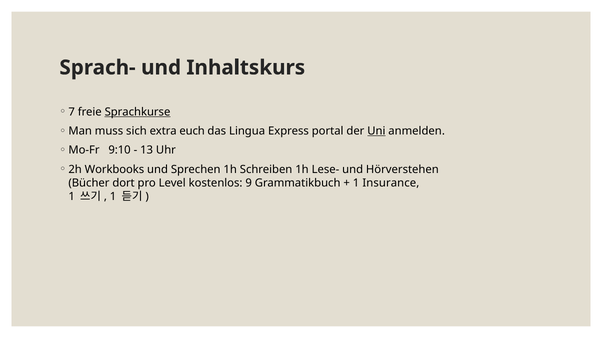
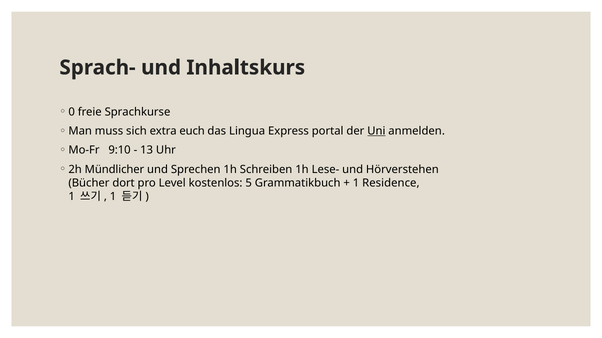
7: 7 -> 0
Sprachkurse underline: present -> none
Workbooks: Workbooks -> Mündlicher
9: 9 -> 5
Insurance: Insurance -> Residence
